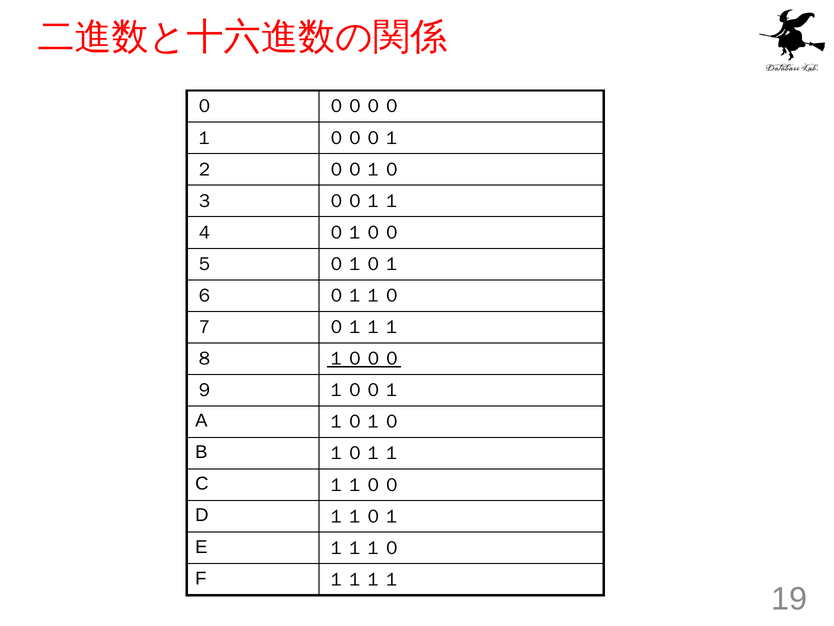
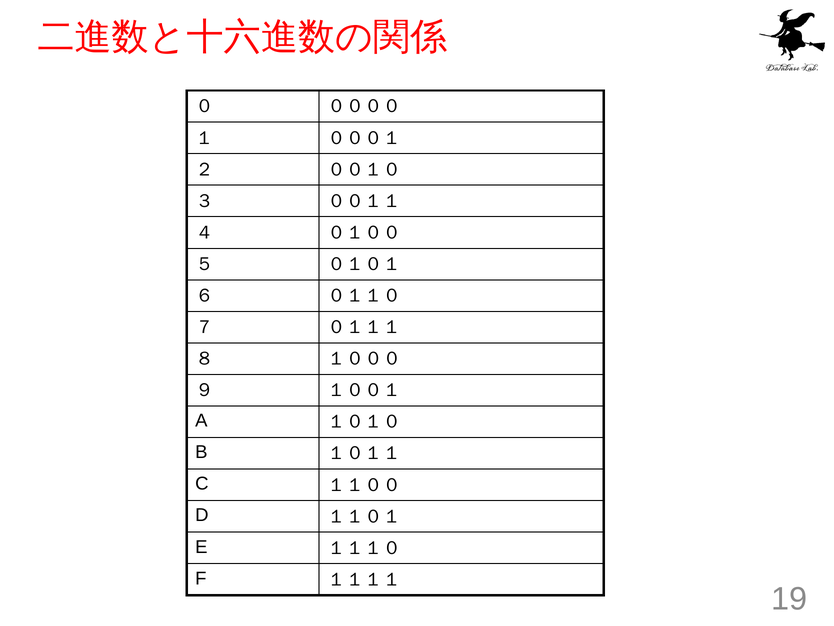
１０００ underline: present -> none
